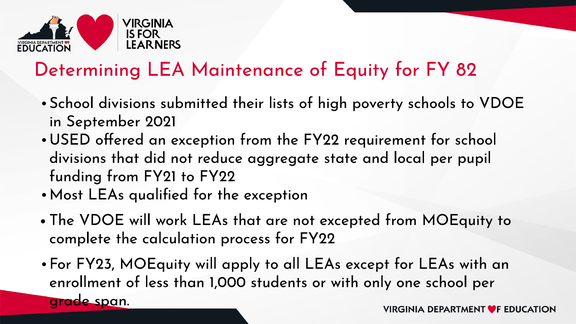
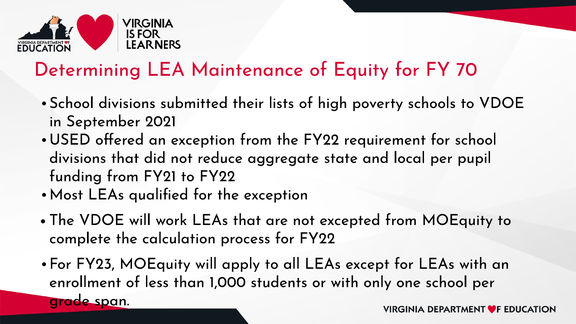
82: 82 -> 70
